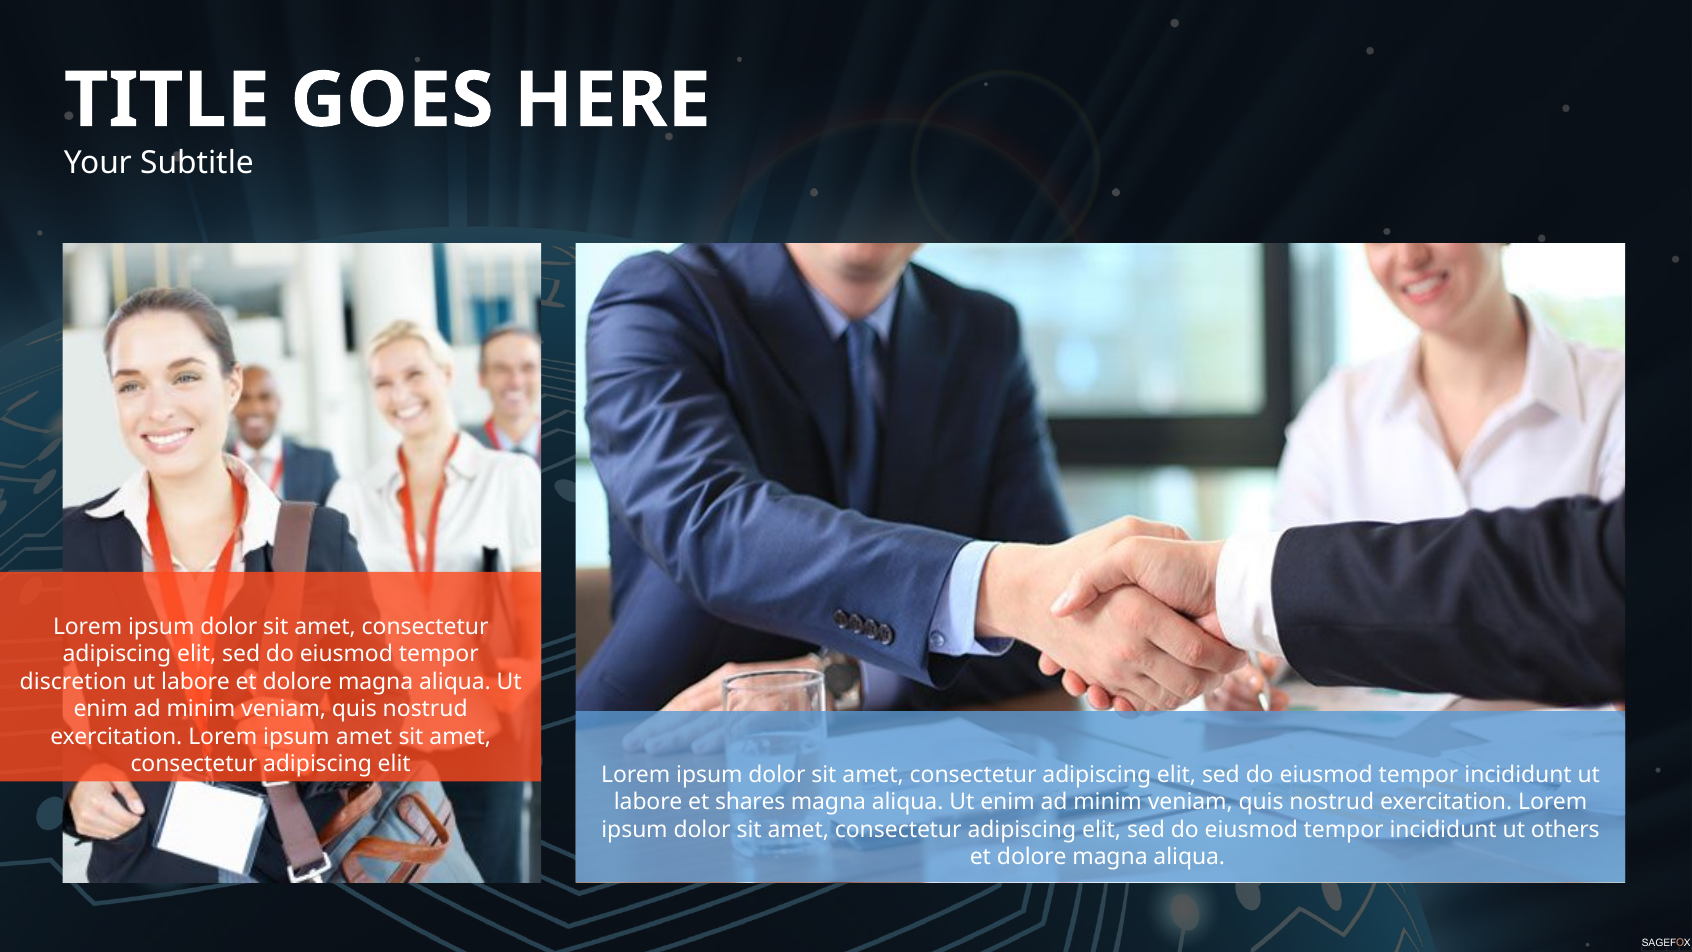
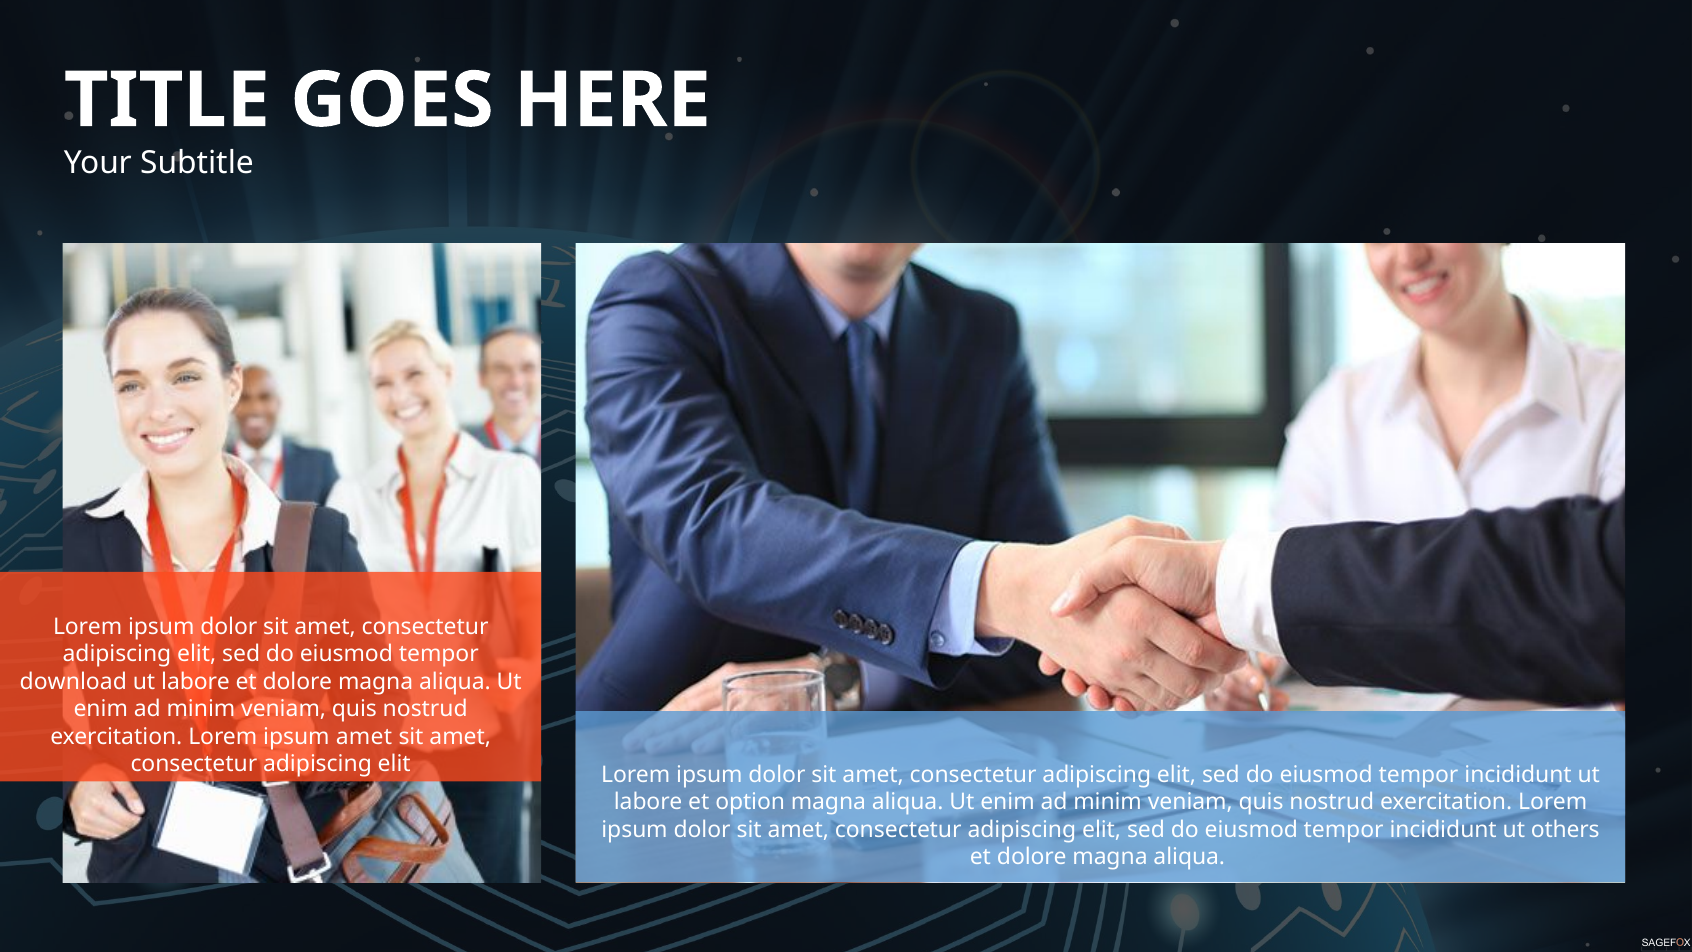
discretion: discretion -> download
shares: shares -> option
